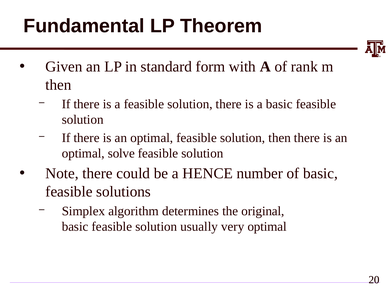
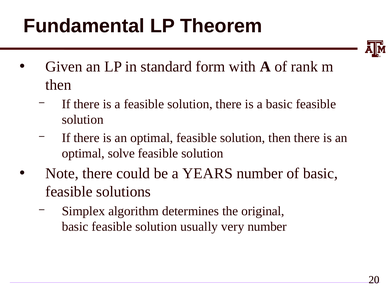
HENCE: HENCE -> YEARS
very optimal: optimal -> number
